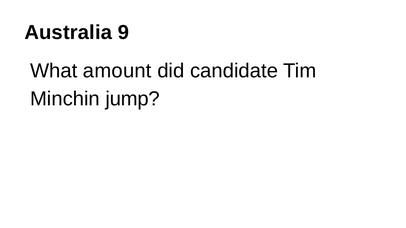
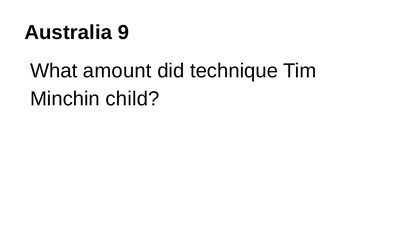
candidate: candidate -> technique
jump: jump -> child
